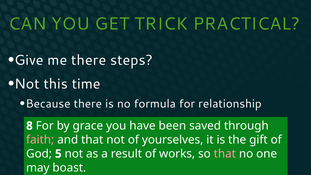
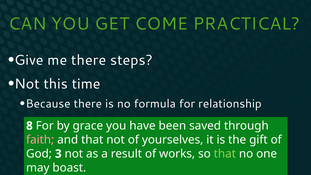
TRICK: TRICK -> COME
5: 5 -> 3
that at (225, 154) colour: pink -> light green
